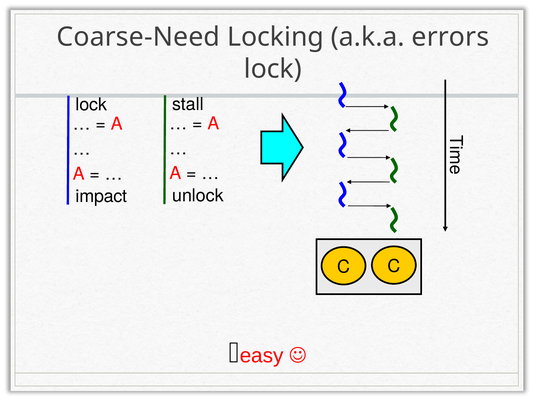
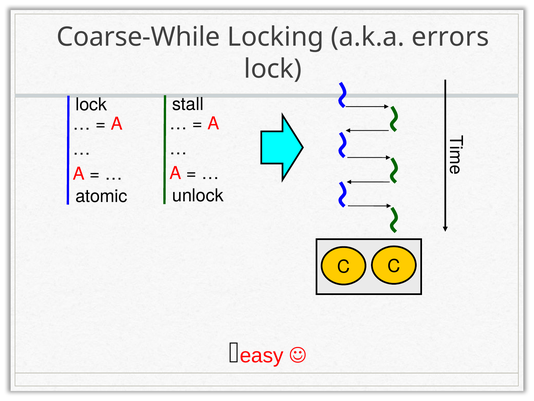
Coarse-Need: Coarse-Need -> Coarse-While
impact: impact -> atomic
